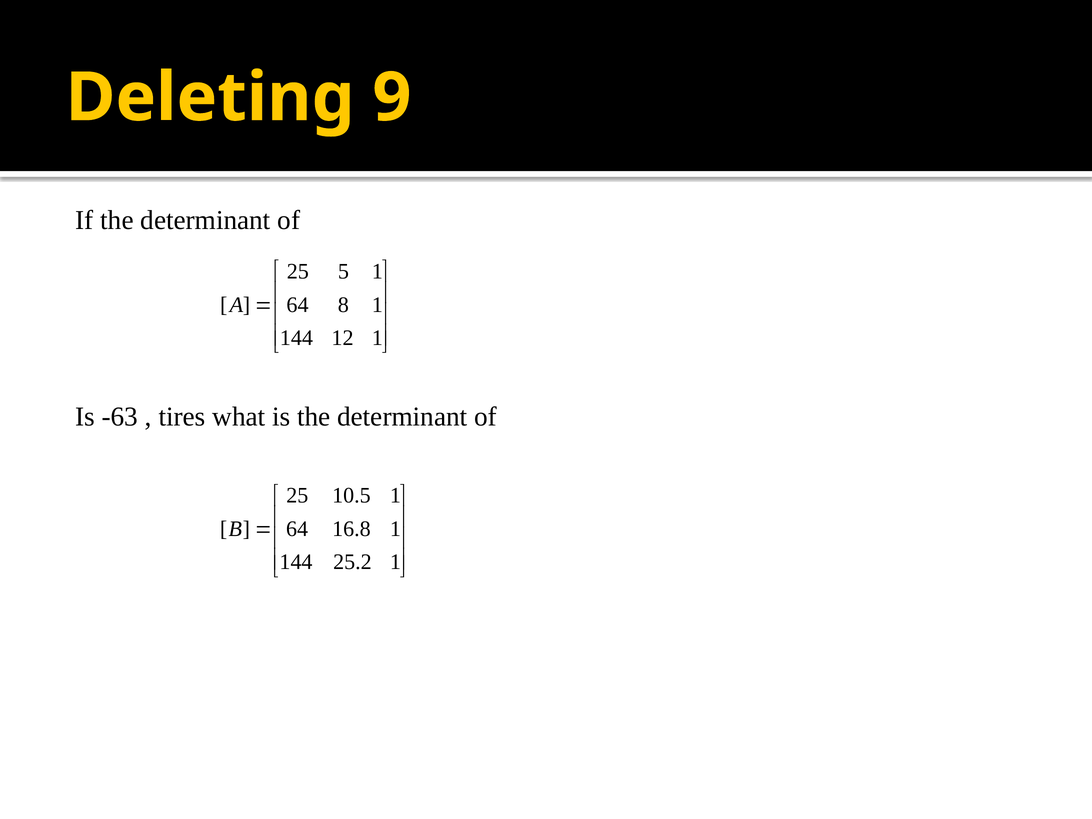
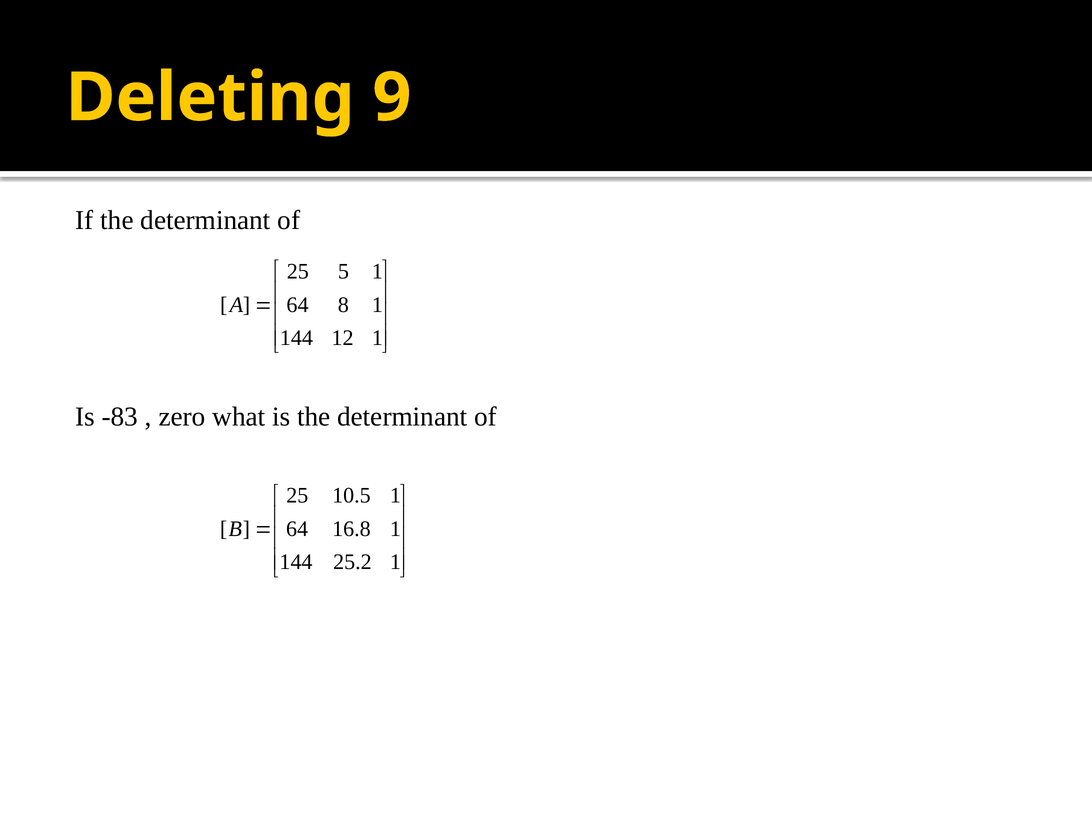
-63: -63 -> -83
tires: tires -> zero
